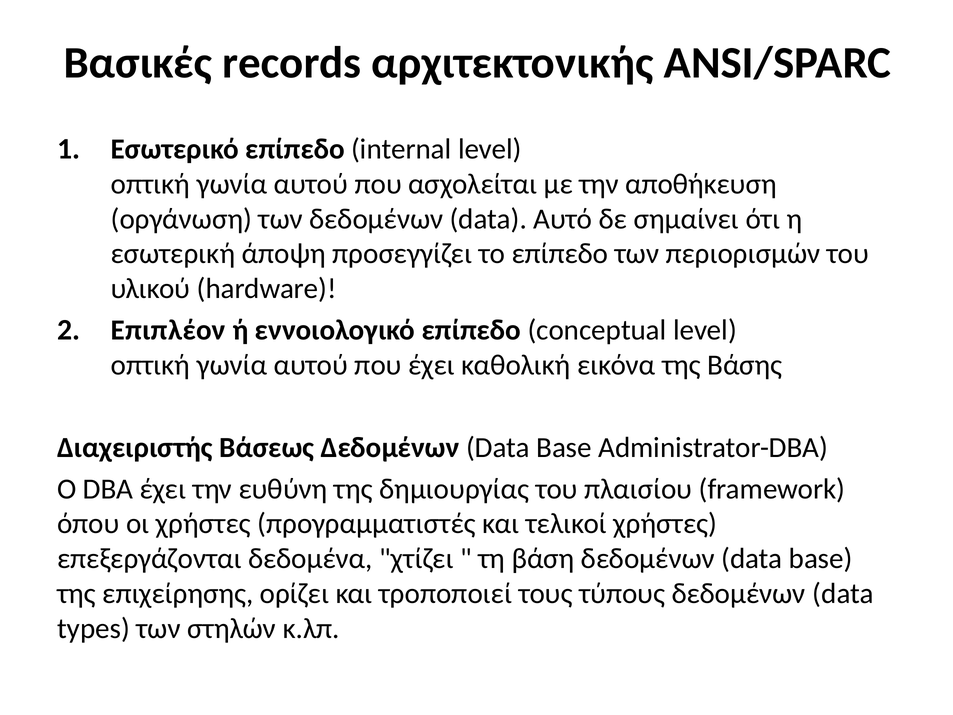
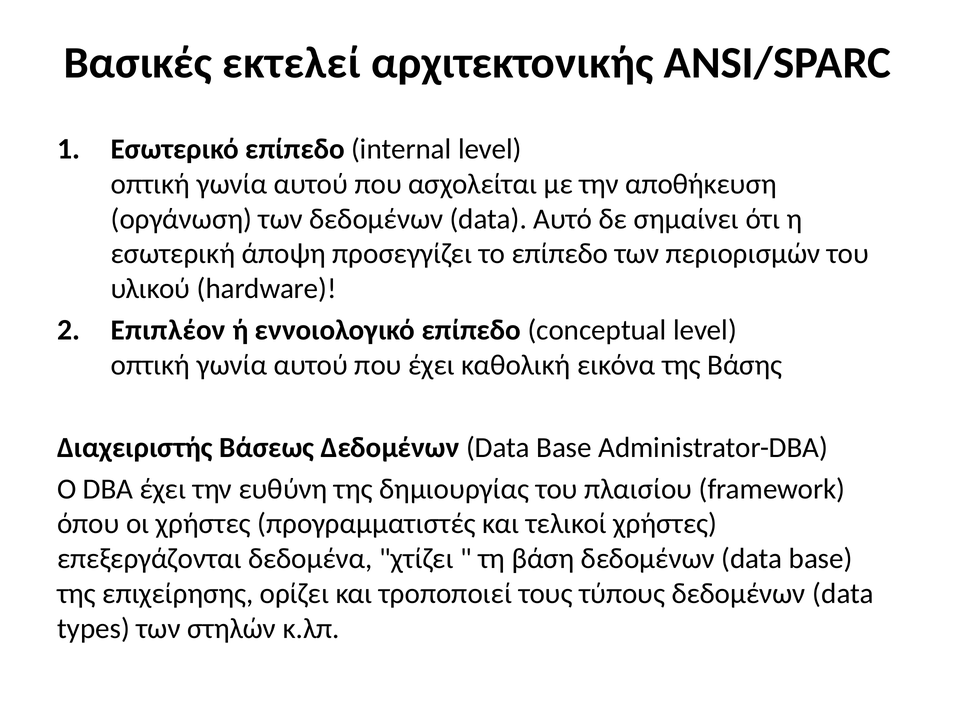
records: records -> εκτελεί
